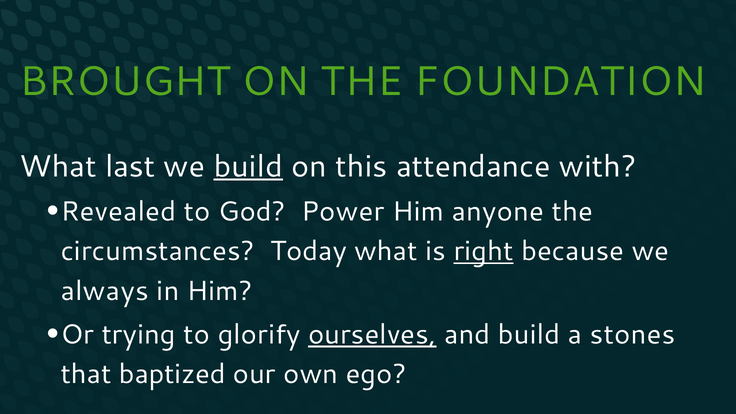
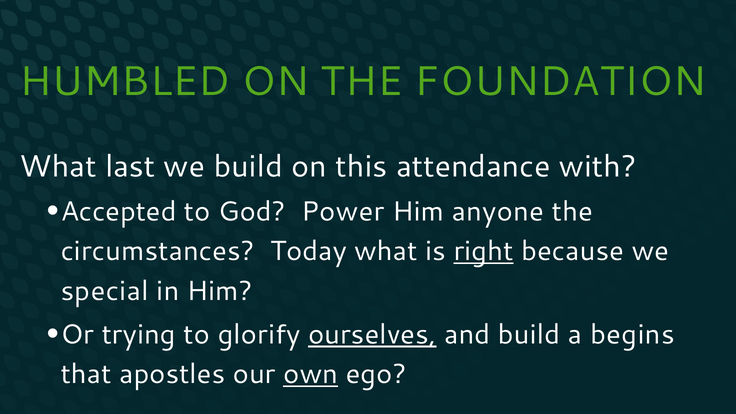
BROUGHT: BROUGHT -> HUMBLED
build at (248, 166) underline: present -> none
Revealed: Revealed -> Accepted
always: always -> special
stones: stones -> begins
baptized: baptized -> apostles
own underline: none -> present
